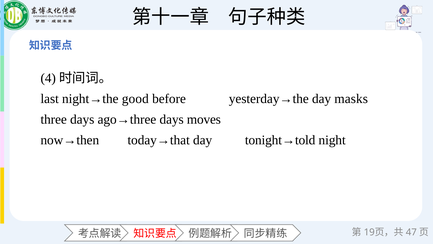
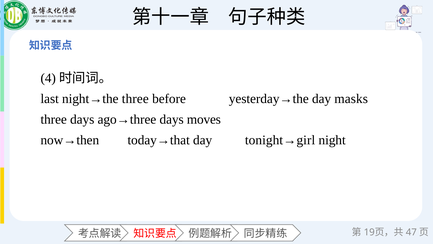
night→the good: good -> three
tonight→told: tonight→told -> tonight→girl
